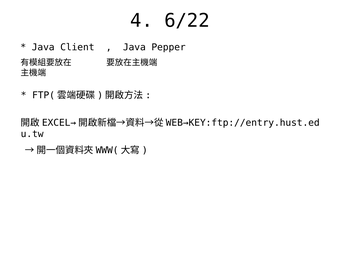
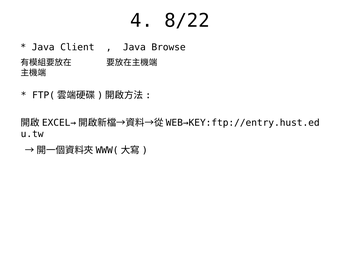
6/22: 6/22 -> 8/22
Pepper: Pepper -> Browse
